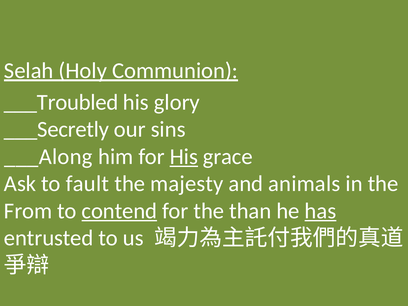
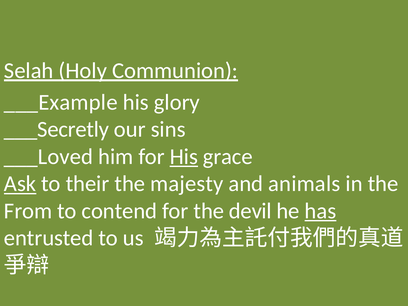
___Troubled: ___Troubled -> ___Example
___Along: ___Along -> ___Loved
Ask underline: none -> present
fault: fault -> their
contend underline: present -> none
than: than -> devil
